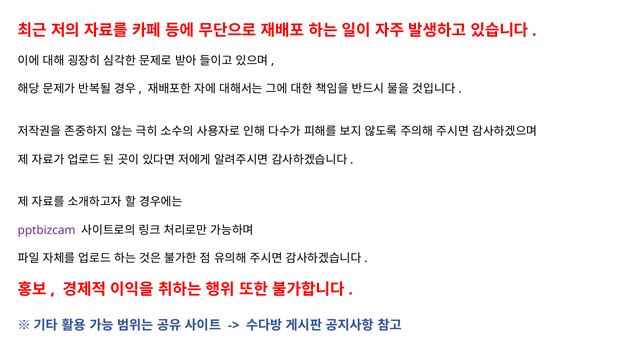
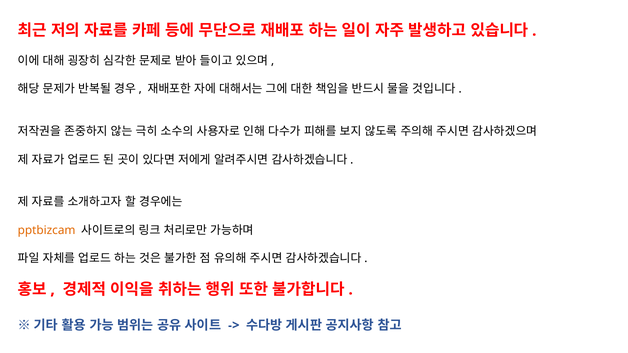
pptbizcam colour: purple -> orange
